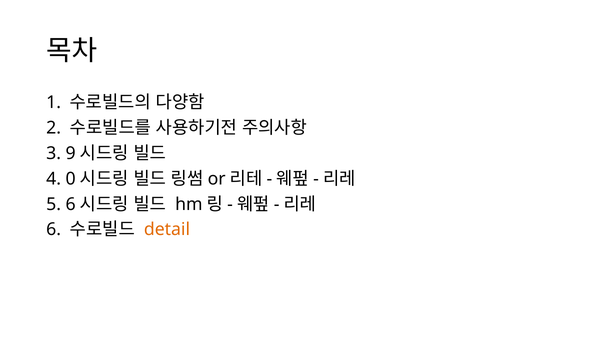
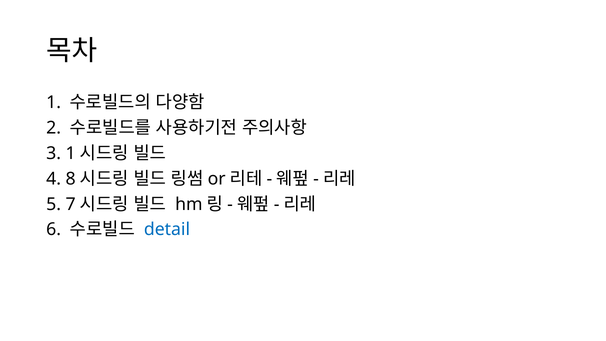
3 9: 9 -> 1
0: 0 -> 8
5 6: 6 -> 7
detail colour: orange -> blue
